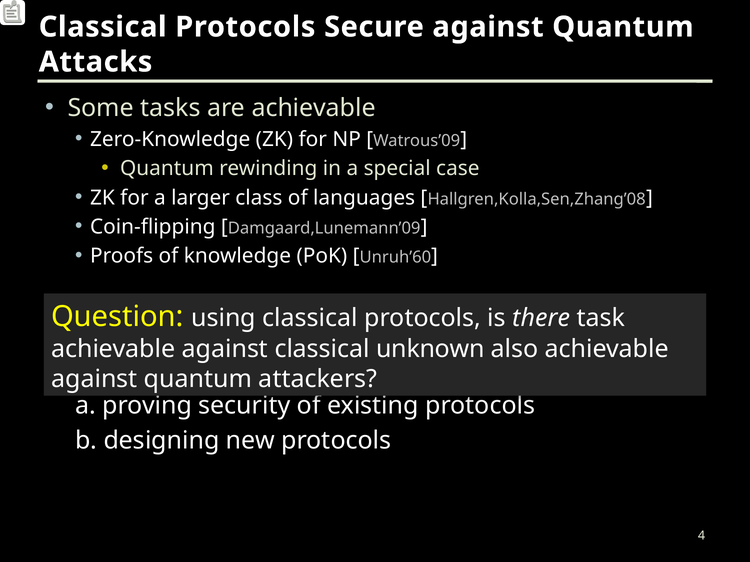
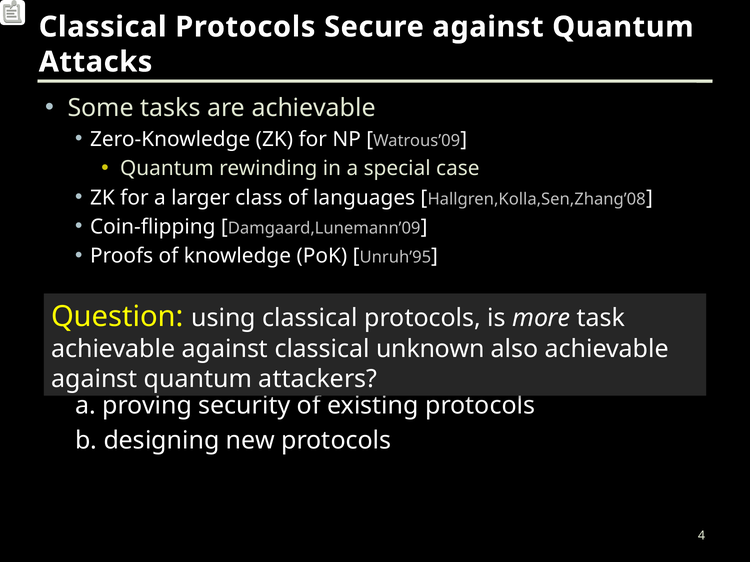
Unruh’60: Unruh’60 -> Unruh’95
there: there -> more
